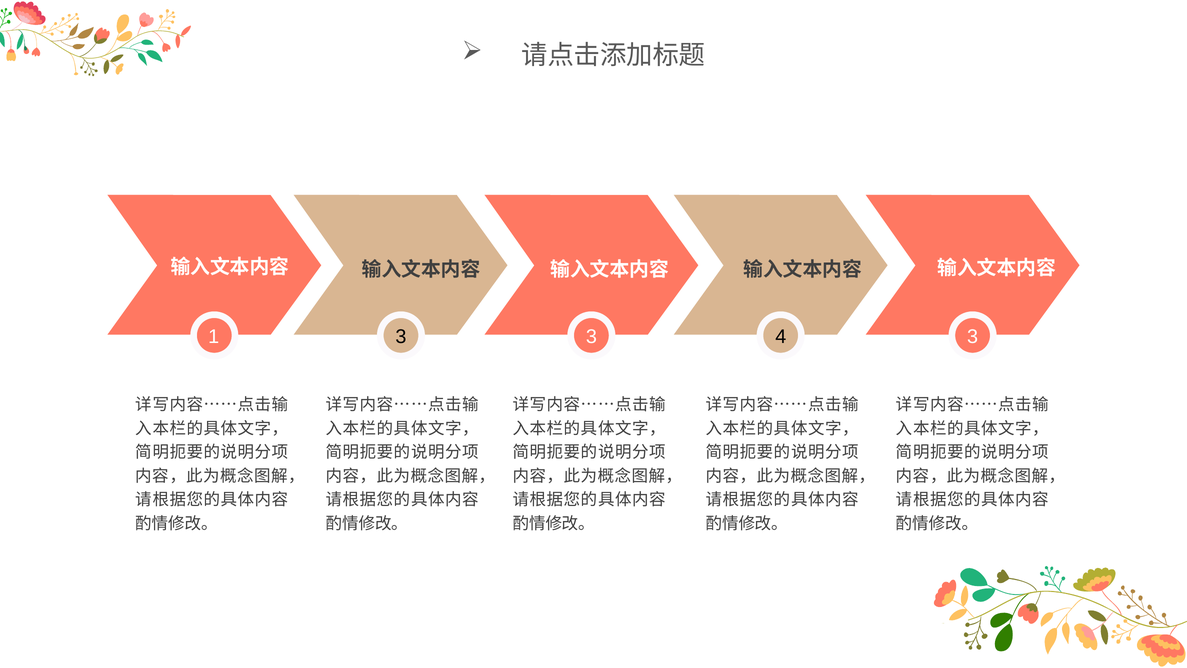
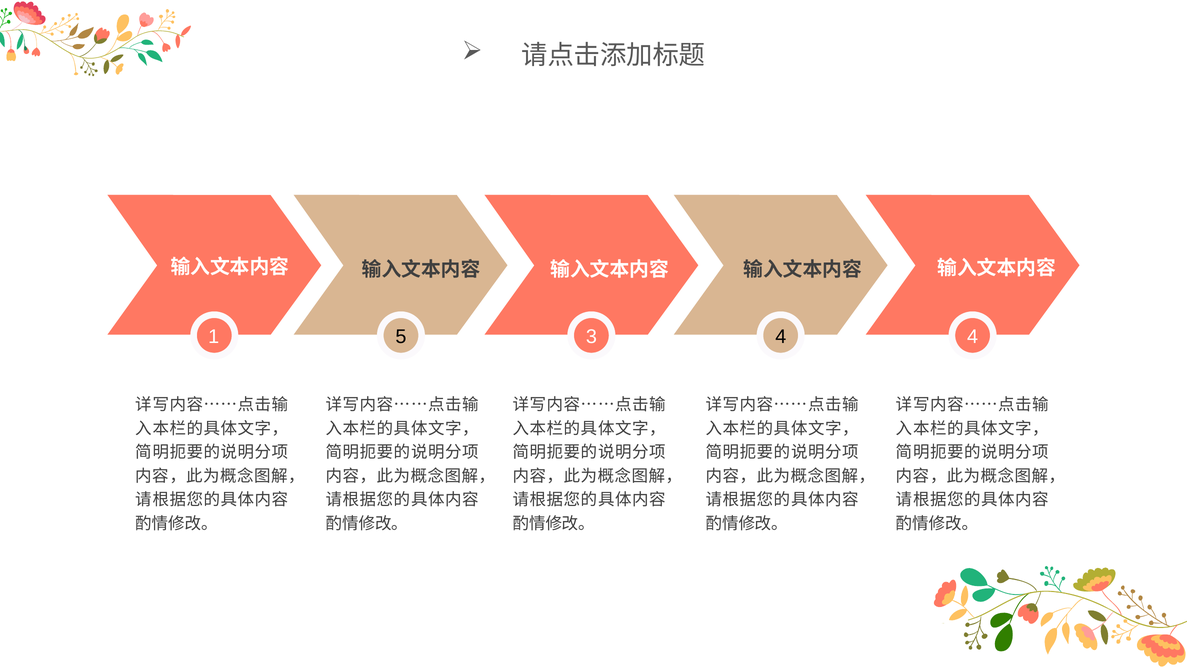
1 3: 3 -> 5
4 3: 3 -> 4
